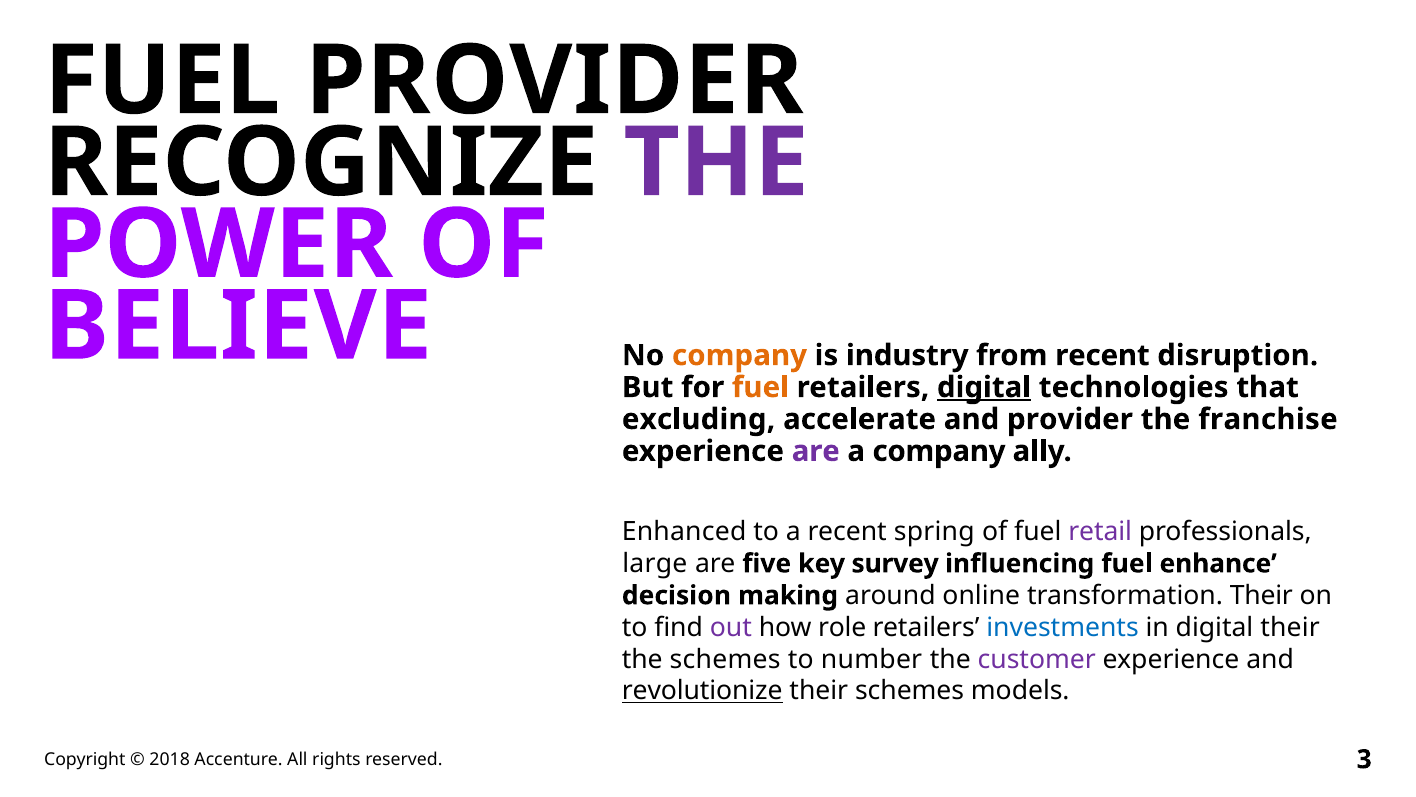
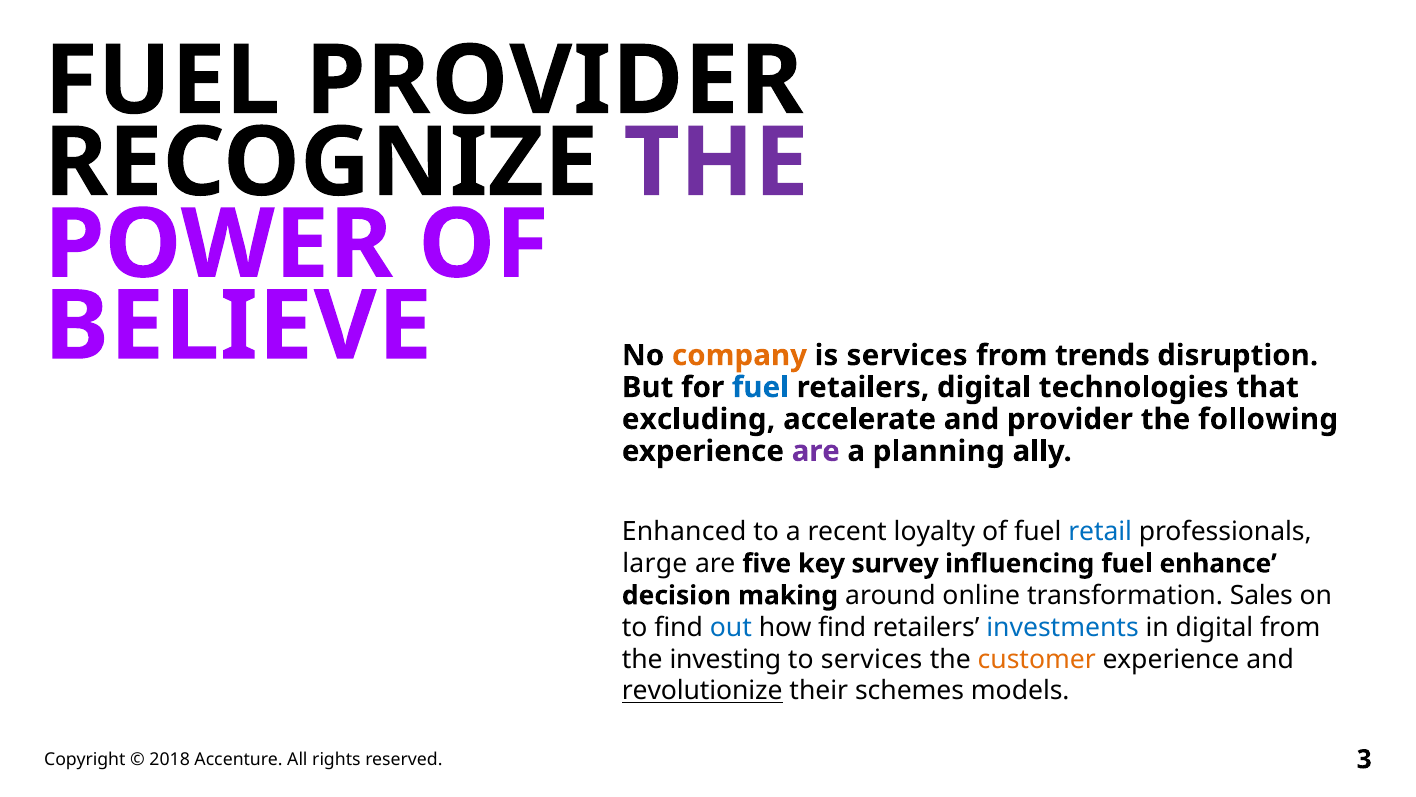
is industry: industry -> services
from recent: recent -> trends
fuel at (760, 387) colour: orange -> blue
digital at (984, 387) underline: present -> none
franchise: franchise -> following
a company: company -> planning
spring: spring -> loyalty
retail colour: purple -> blue
transformation Their: Their -> Sales
out colour: purple -> blue
how role: role -> find
digital their: their -> from
the schemes: schemes -> investing
to number: number -> services
customer colour: purple -> orange
